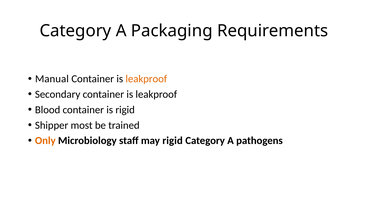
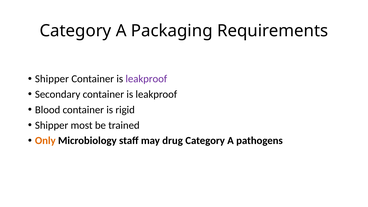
Manual at (52, 79): Manual -> Shipper
leakproof at (146, 79) colour: orange -> purple
may rigid: rigid -> drug
